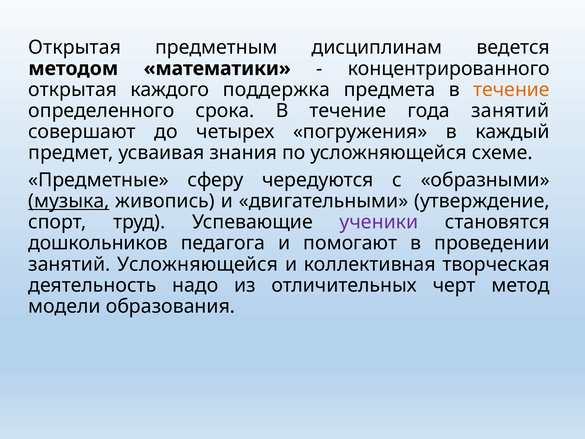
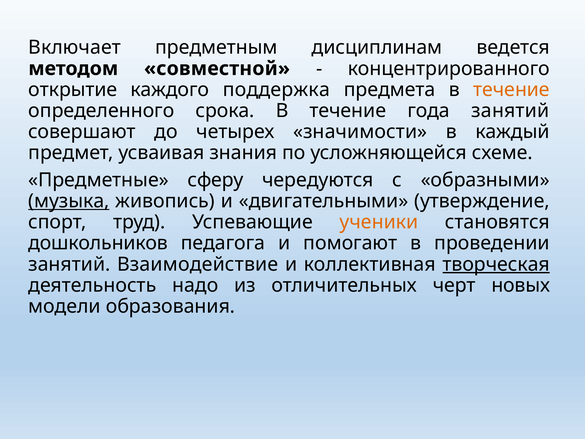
Открытая at (75, 47): Открытая -> Включает
математики: математики -> совместной
открытая at (73, 90): открытая -> открытие
погружения: погружения -> значимости
ученики colour: purple -> orange
занятий Усложняющейся: Усложняющейся -> Взаимодействие
творческая underline: none -> present
метод: метод -> новых
